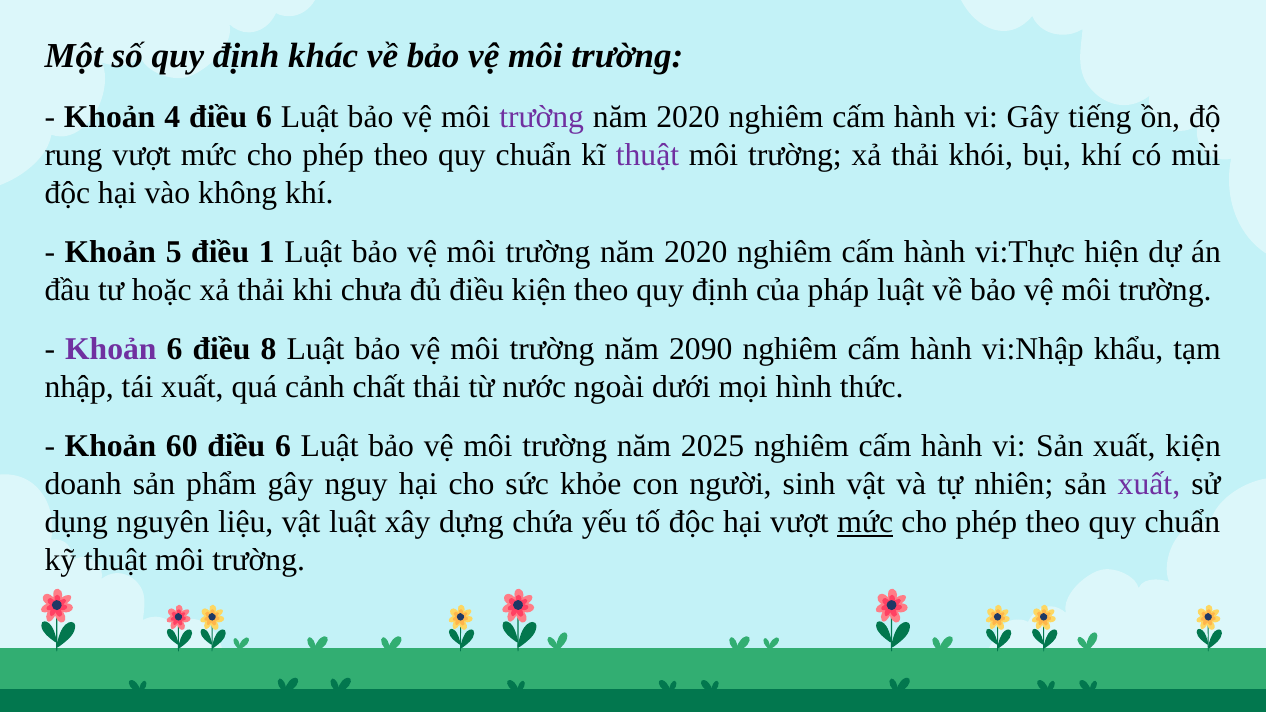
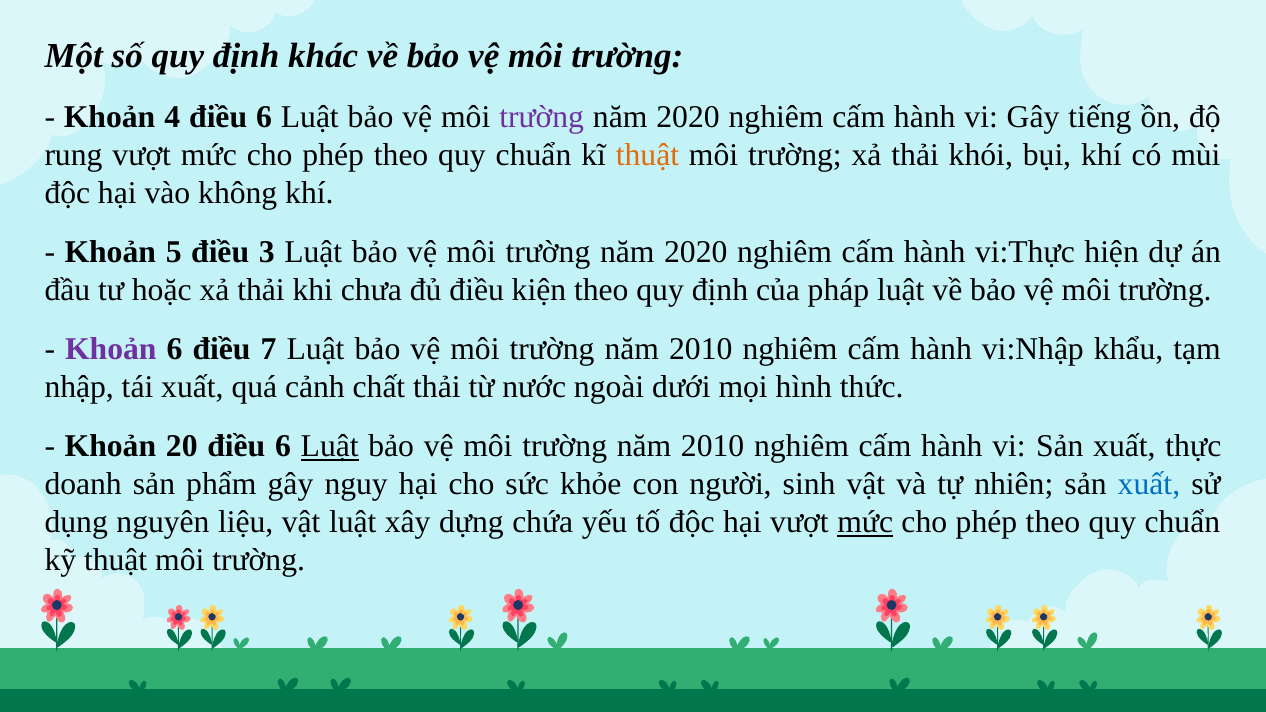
thuật at (647, 155) colour: purple -> orange
1: 1 -> 3
8: 8 -> 7
2090 at (701, 349): 2090 -> 2010
60: 60 -> 20
Luật at (330, 446) underline: none -> present
2025 at (713, 446): 2025 -> 2010
xuất kiện: kiện -> thực
xuất at (1149, 484) colour: purple -> blue
